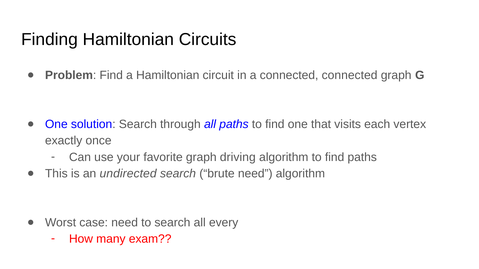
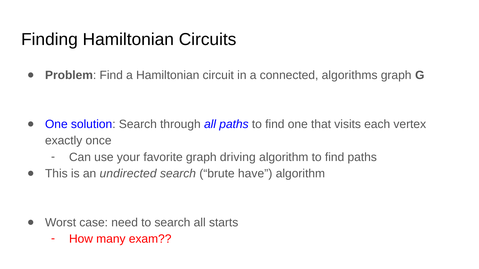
connected connected: connected -> algorithms
brute need: need -> have
every: every -> starts
